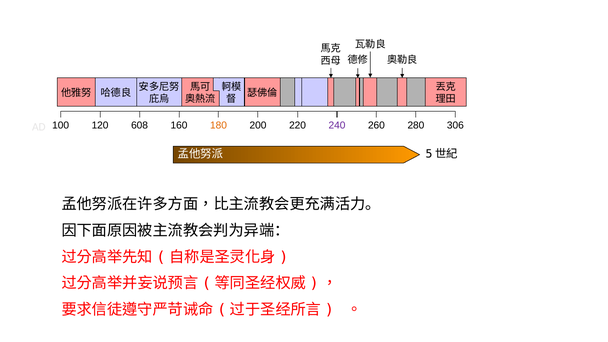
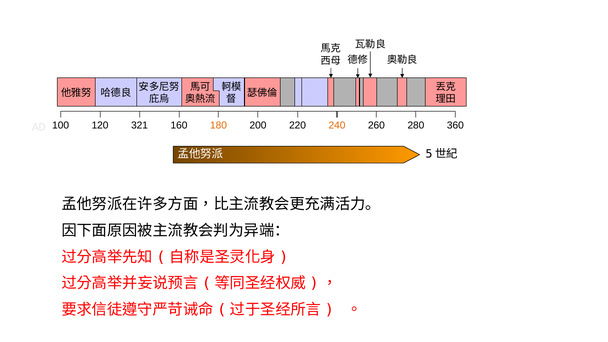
608: 608 -> 321
240 colour: purple -> orange
306: 306 -> 360
